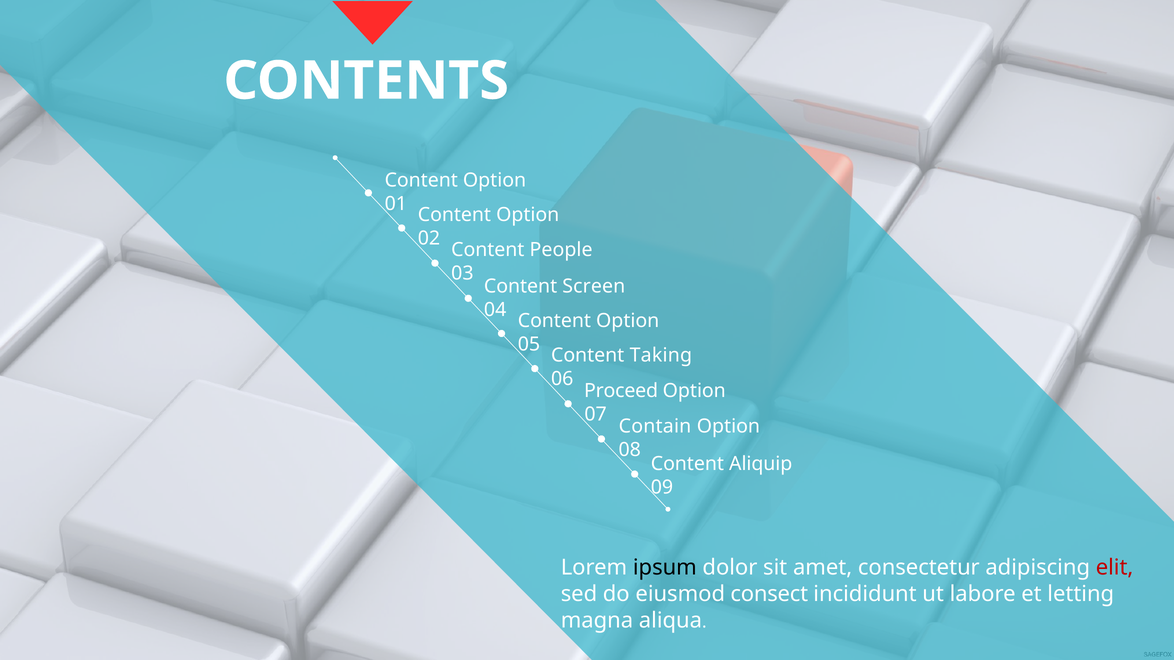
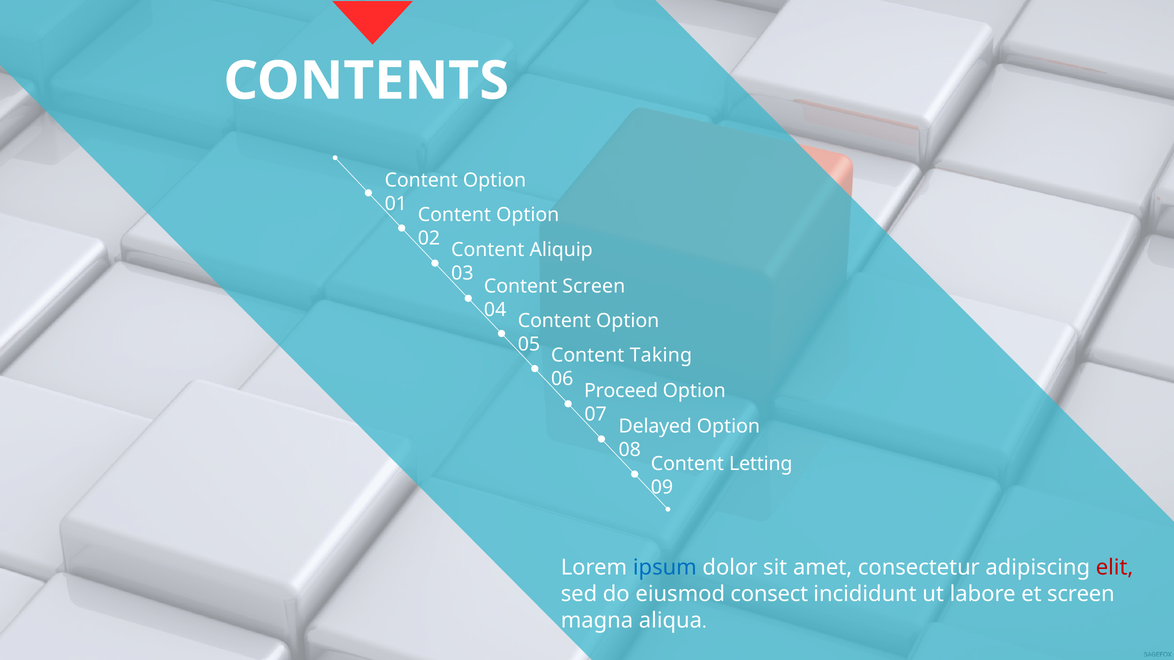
People: People -> Aliquip
Contain: Contain -> Delayed
Aliquip: Aliquip -> Letting
ipsum colour: black -> blue
et letting: letting -> screen
